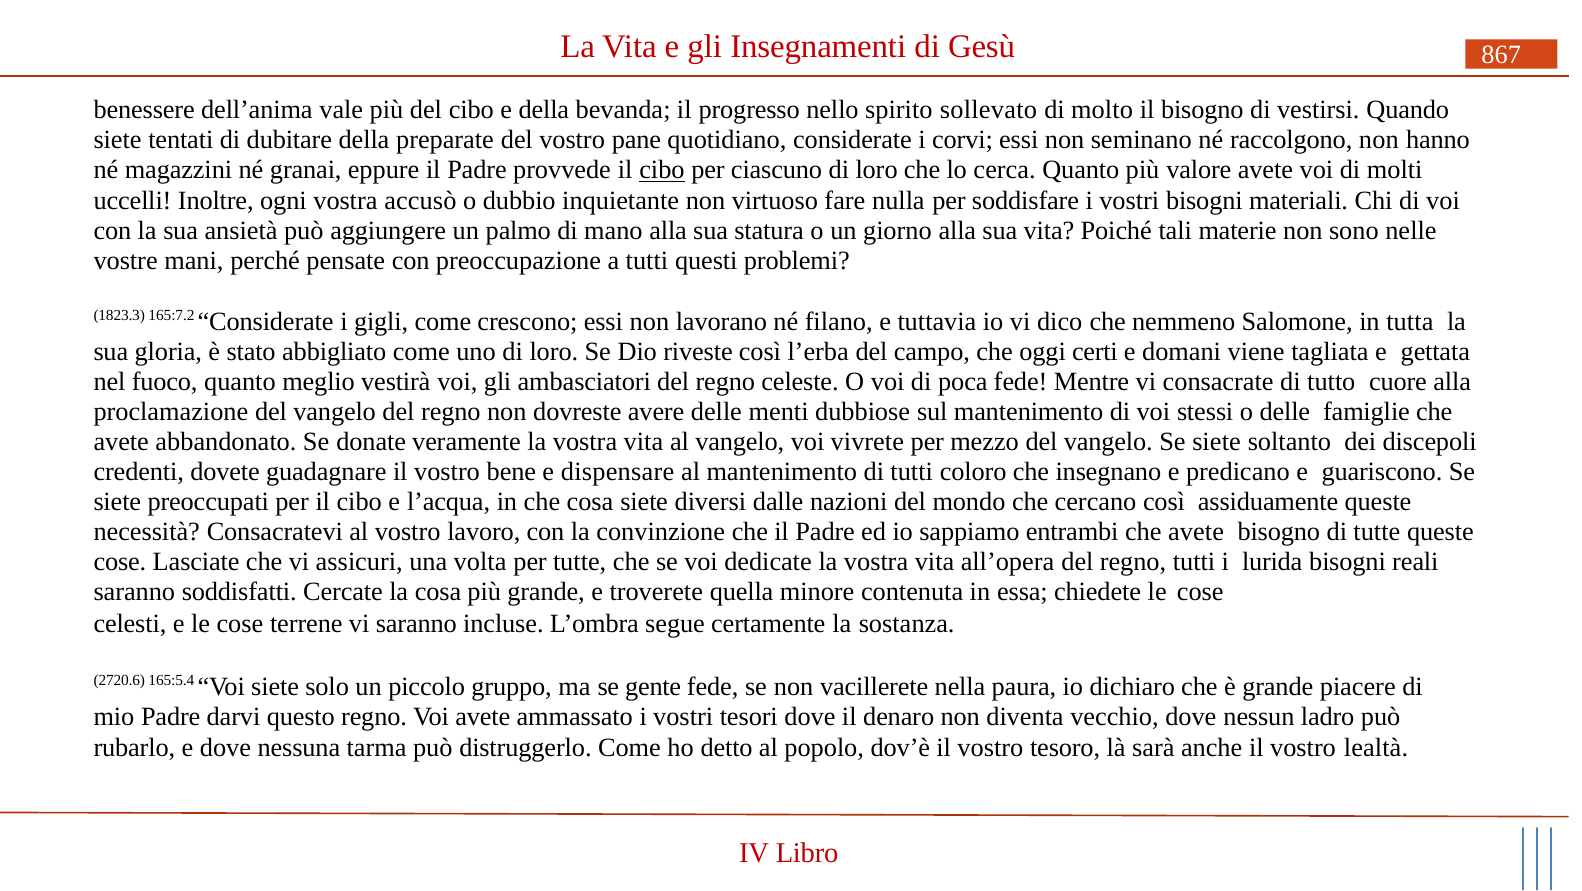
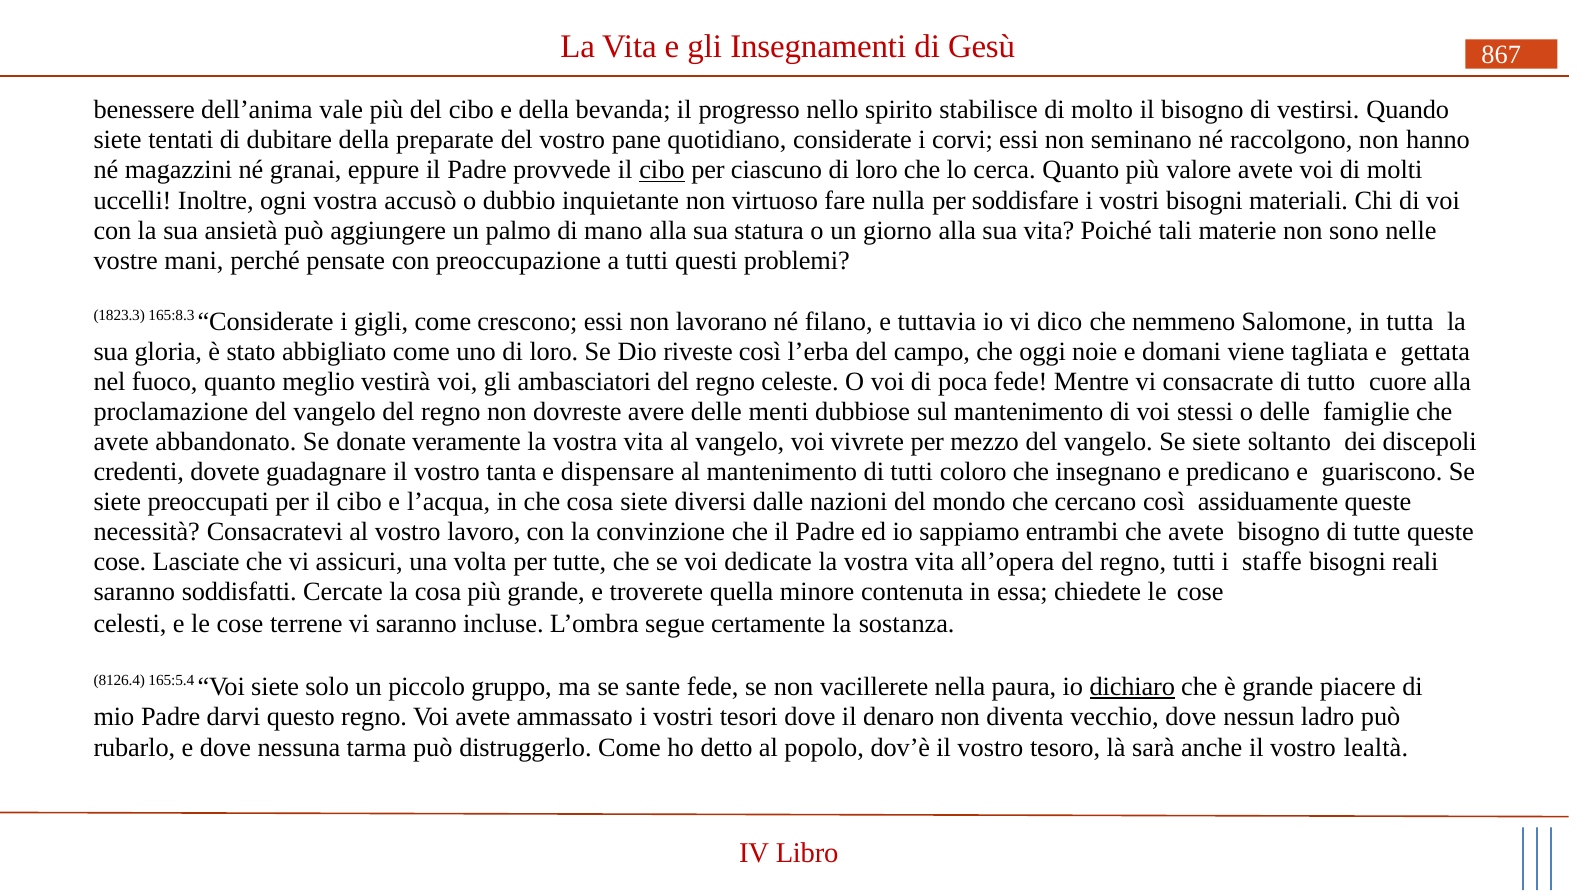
sollevato: sollevato -> stabilisce
165:7.2: 165:7.2 -> 165:8.3
certi: certi -> noie
bene: bene -> tanta
lurida: lurida -> staffe
2720.6: 2720.6 -> 8126.4
gente: gente -> sante
dichiaro underline: none -> present
